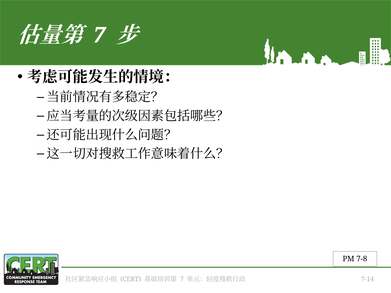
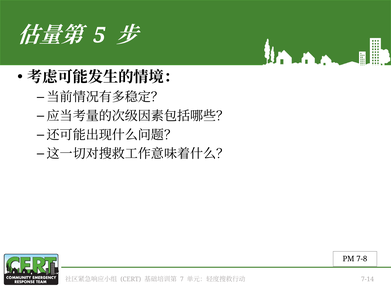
7 at (99, 35): 7 -> 5
